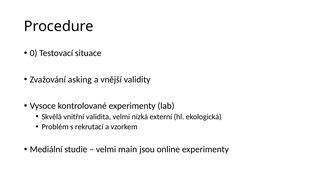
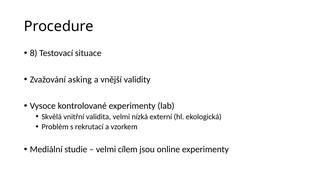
0: 0 -> 8
main: main -> cílem
